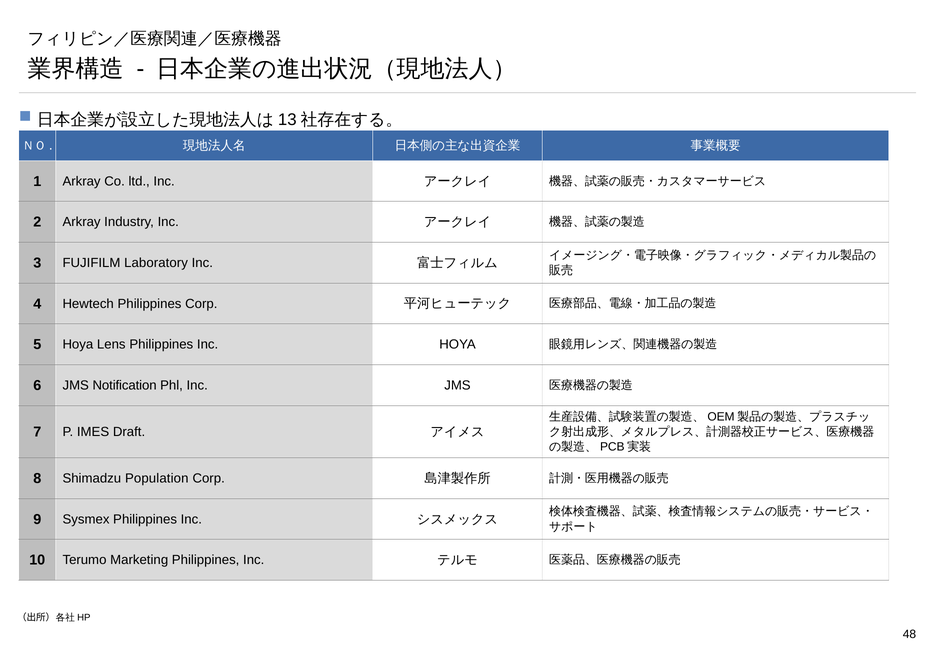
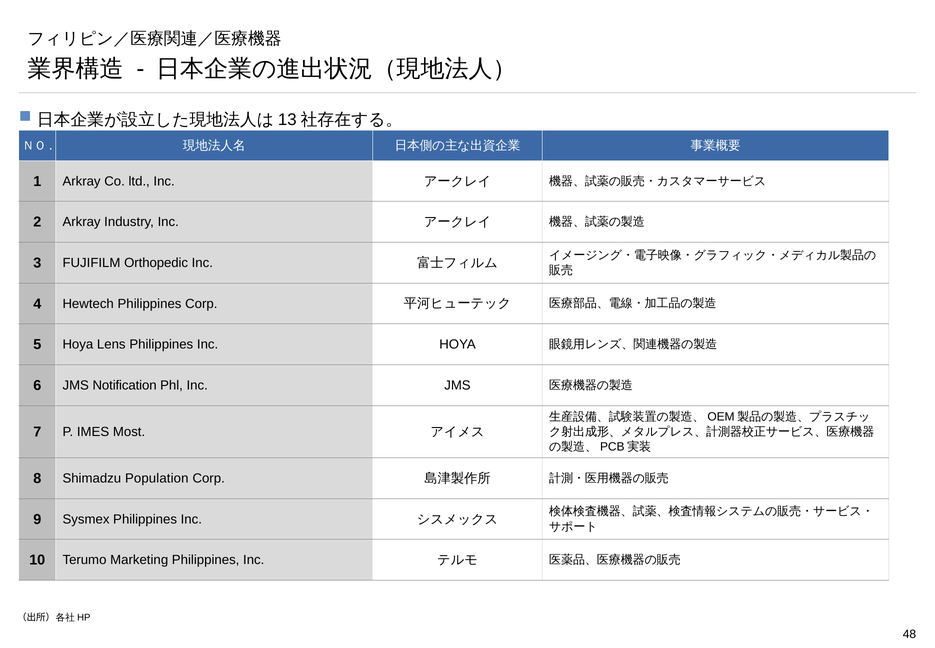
Laboratory: Laboratory -> Orthopedic
Draft: Draft -> Most
